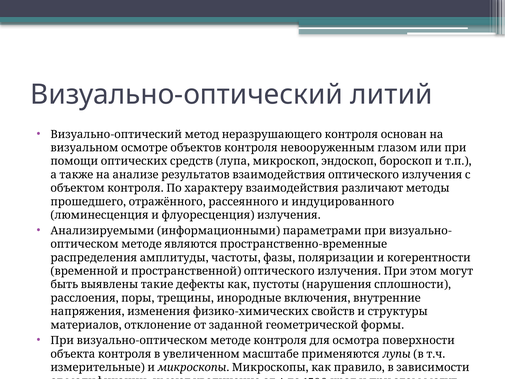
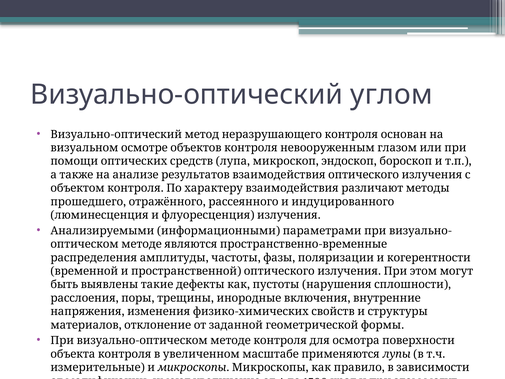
литий: литий -> углом
